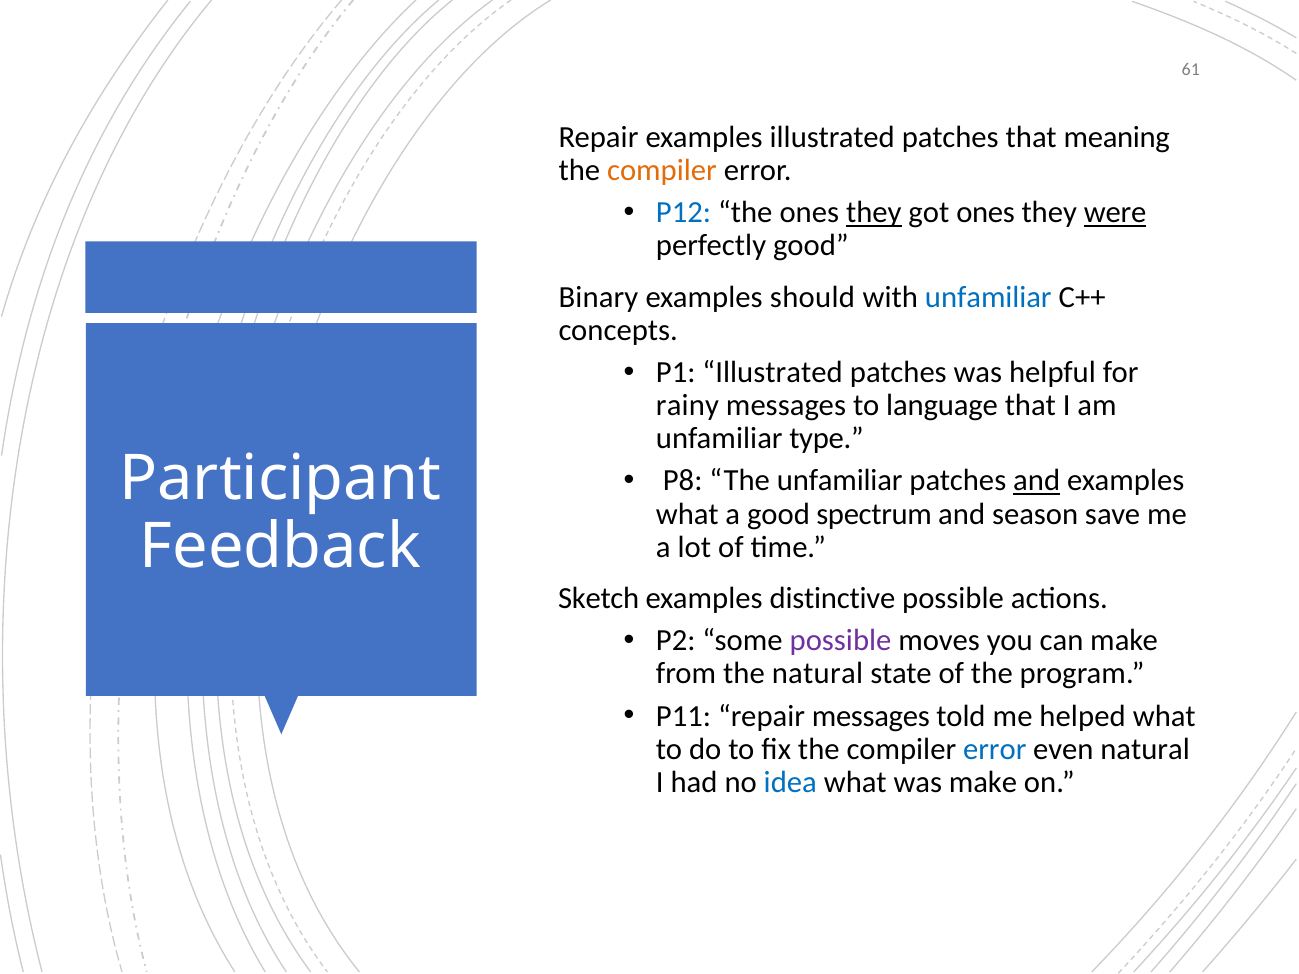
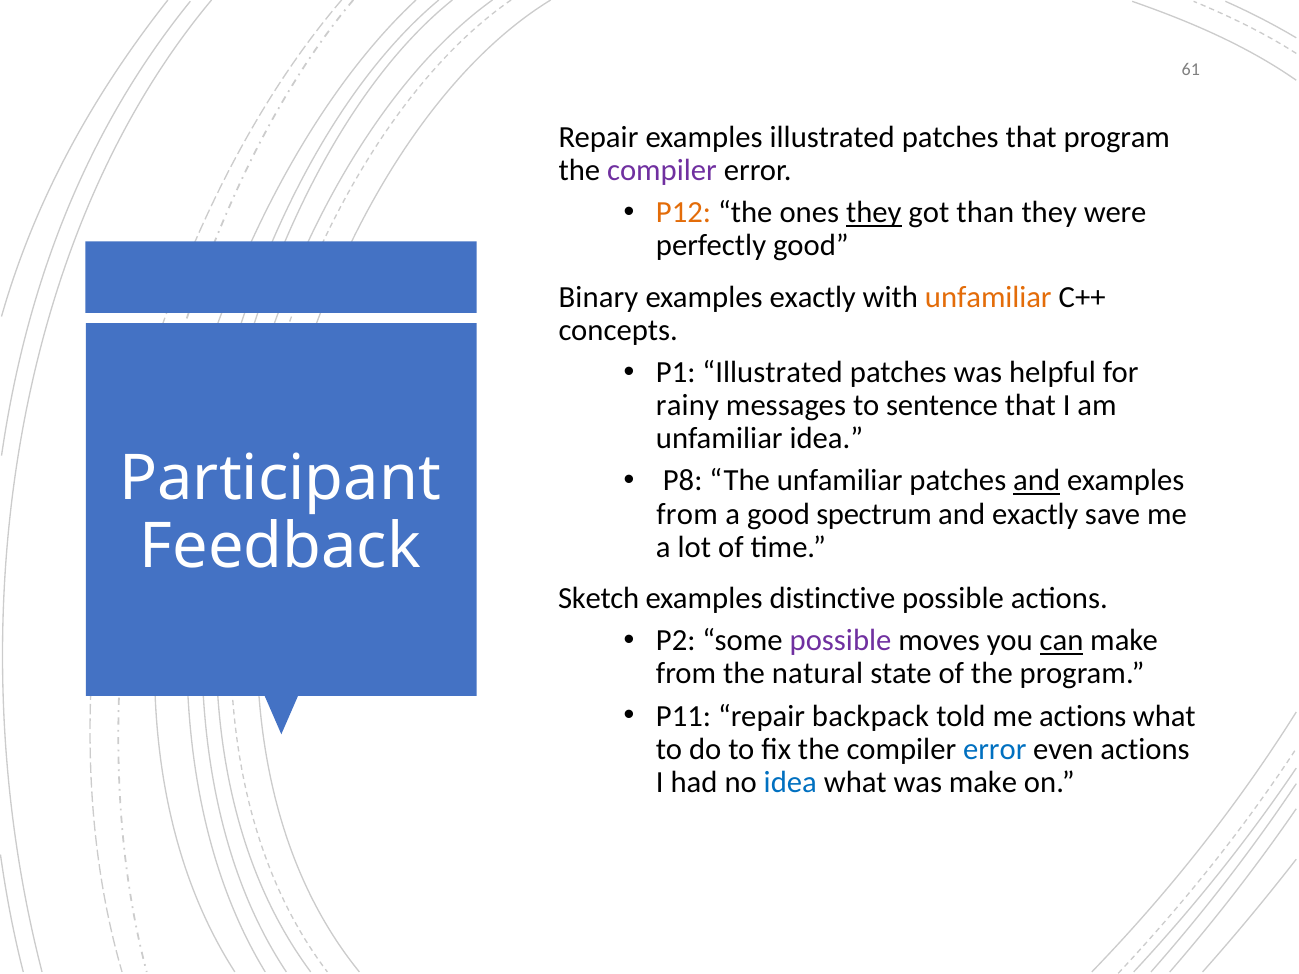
that meaning: meaning -> program
compiler at (662, 170) colour: orange -> purple
P12 colour: blue -> orange
got ones: ones -> than
were underline: present -> none
examples should: should -> exactly
unfamiliar at (988, 297) colour: blue -> orange
language: language -> sentence
unfamiliar type: type -> idea
what at (687, 514): what -> from
and season: season -> exactly
can underline: none -> present
repair messages: messages -> backpack
me helped: helped -> actions
even natural: natural -> actions
